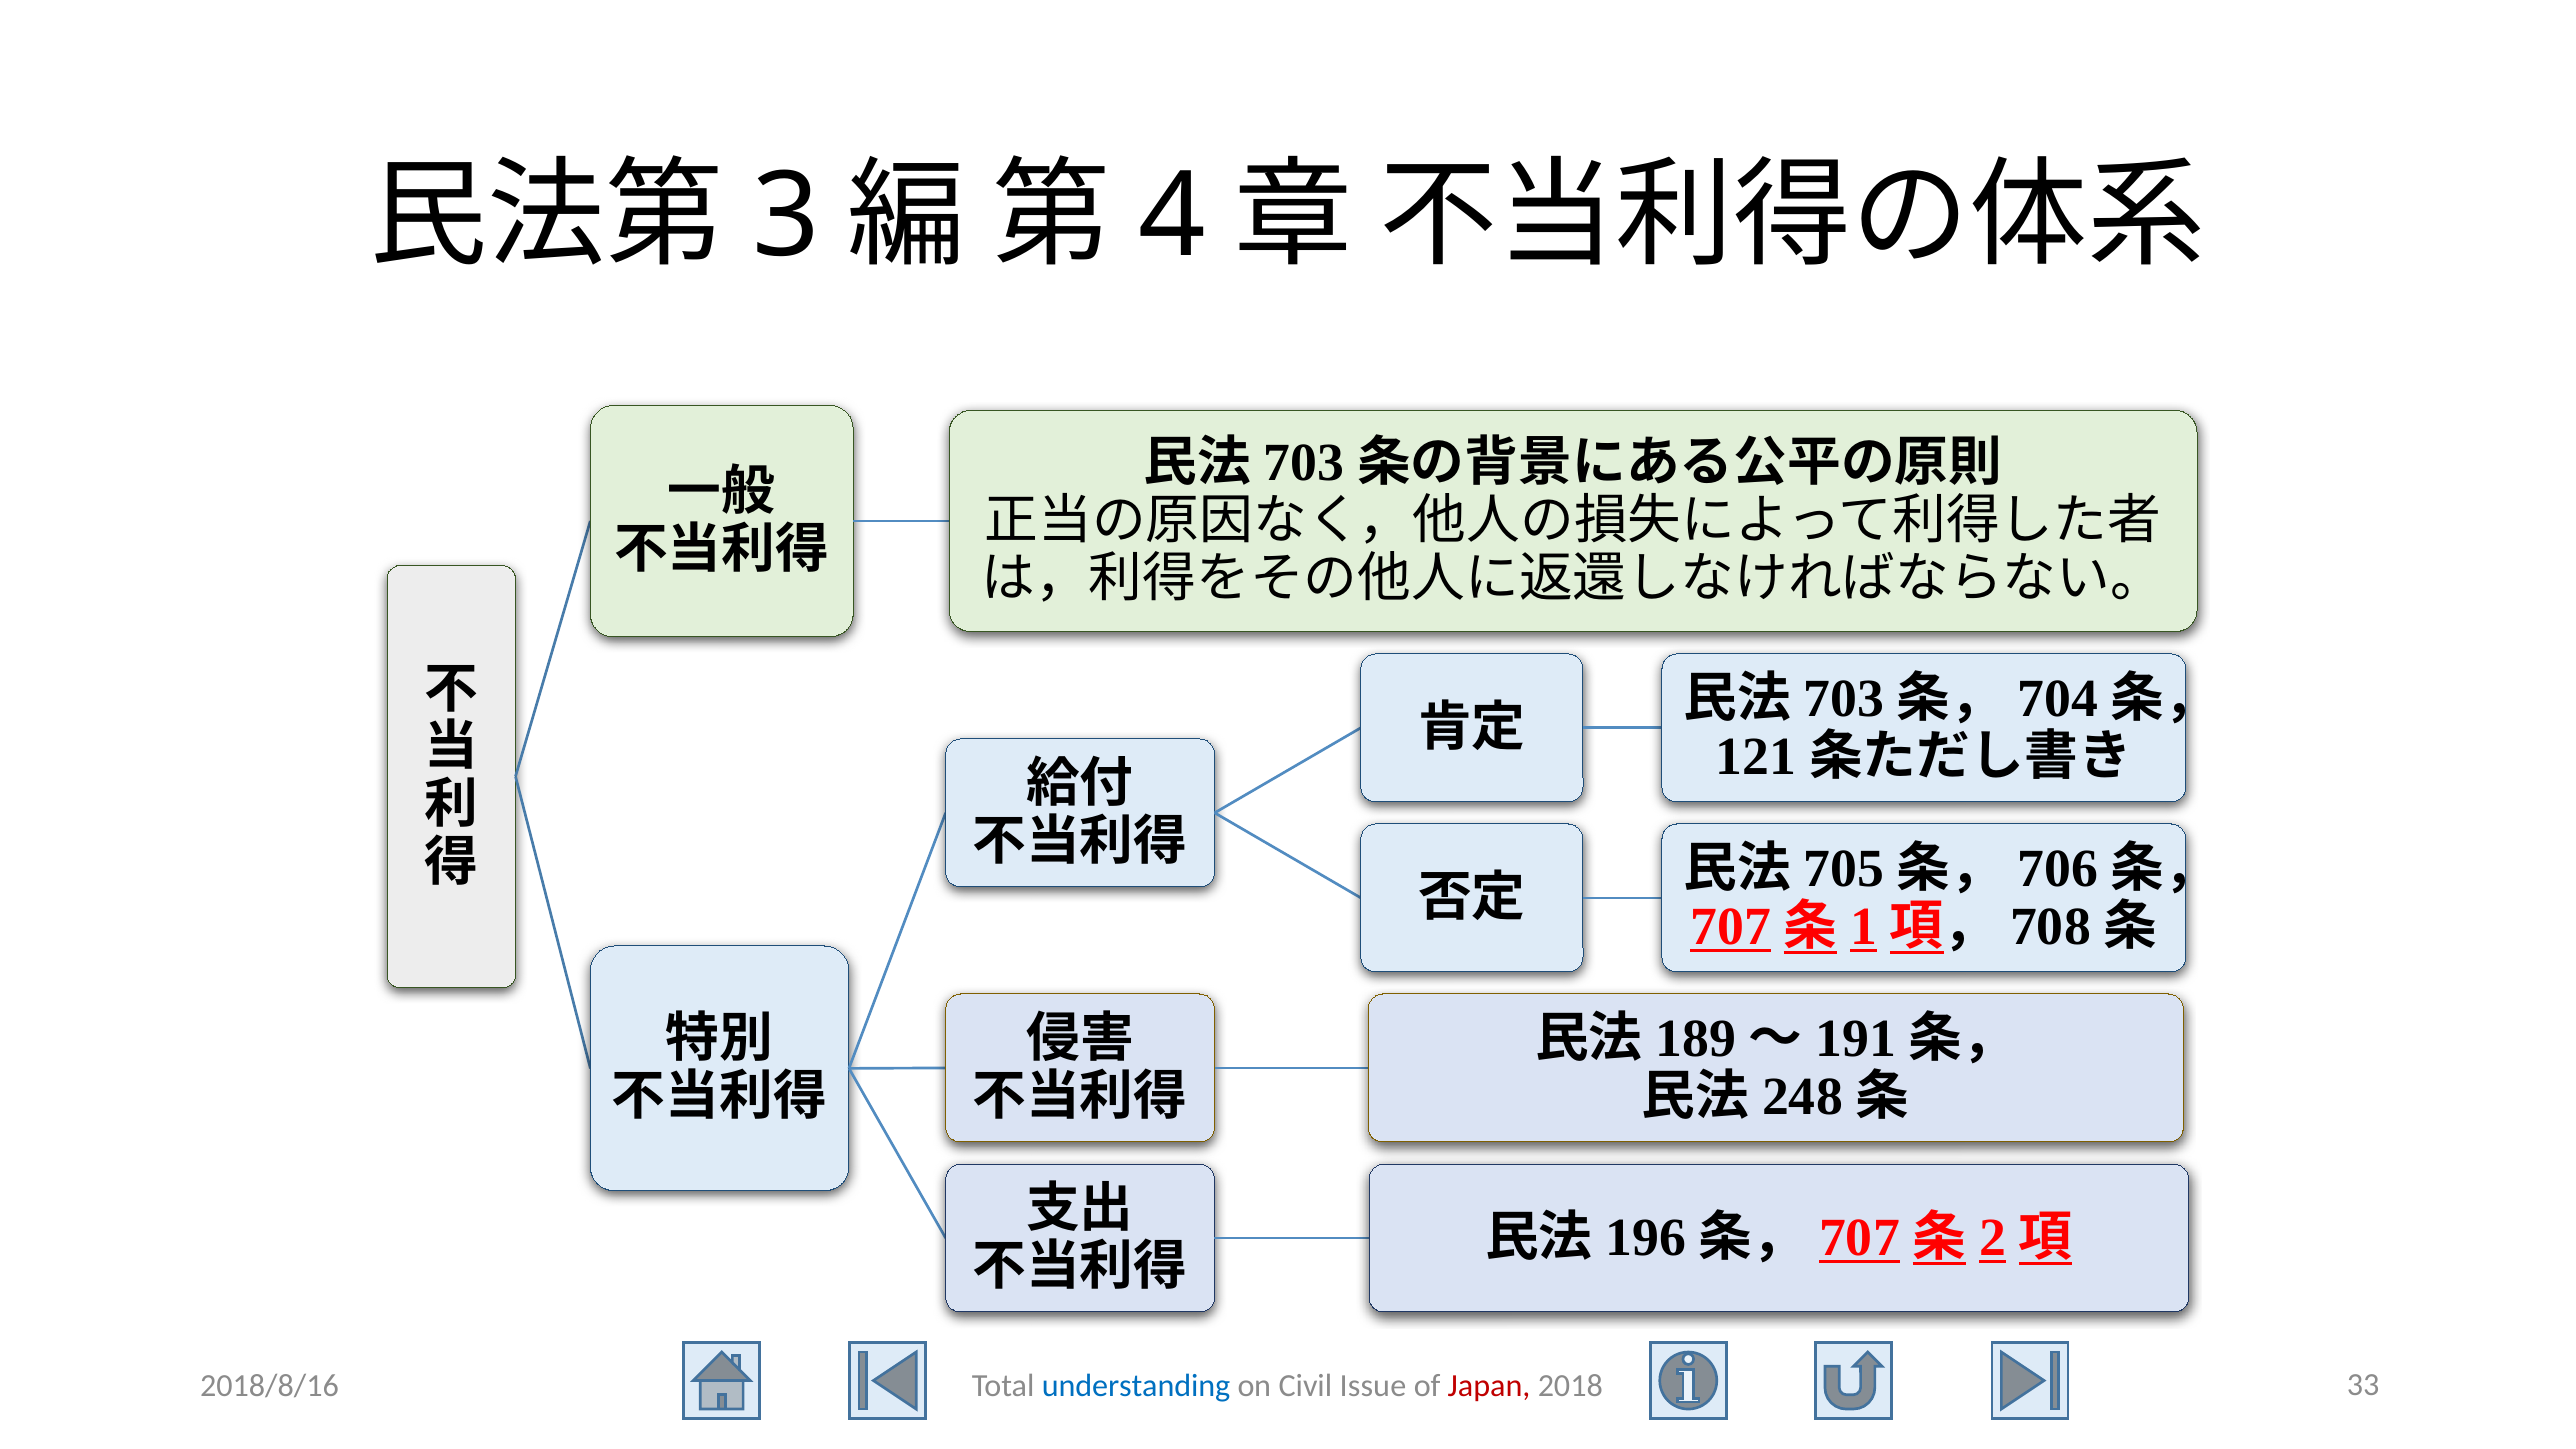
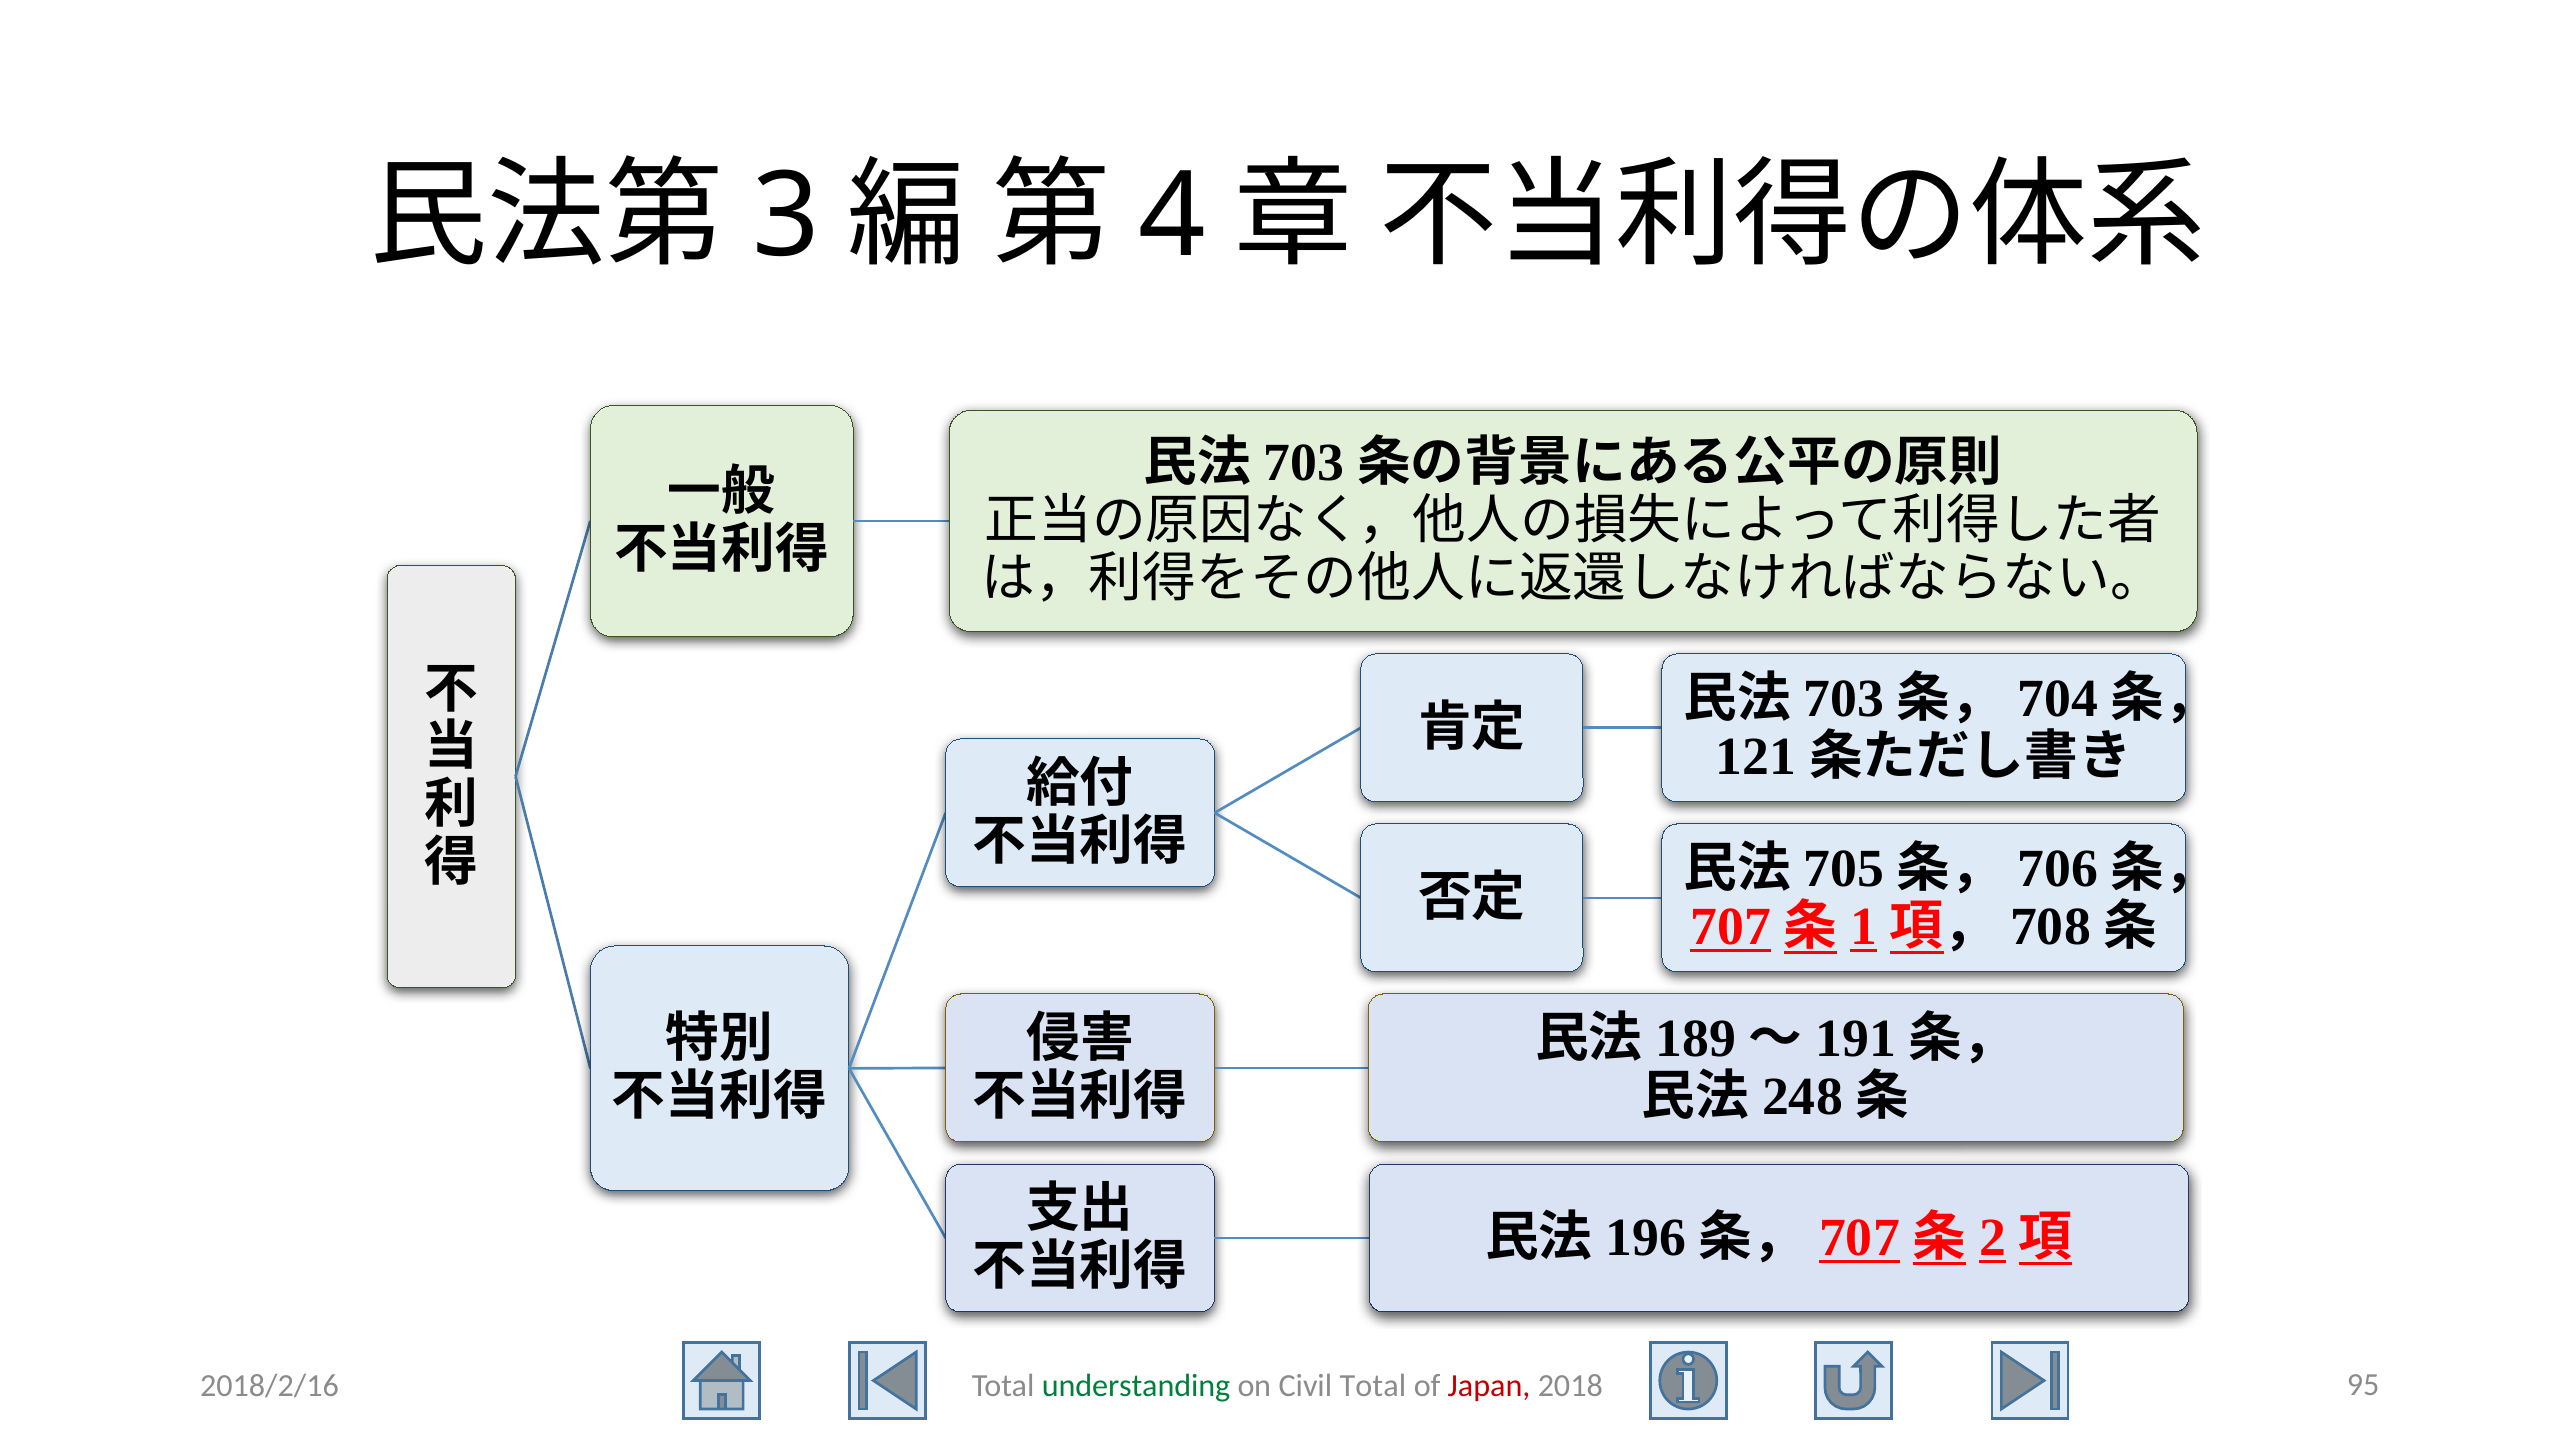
2018/8/16: 2018/8/16 -> 2018/2/16
understanding colour: blue -> green
Civil Issue: Issue -> Total
33: 33 -> 95
